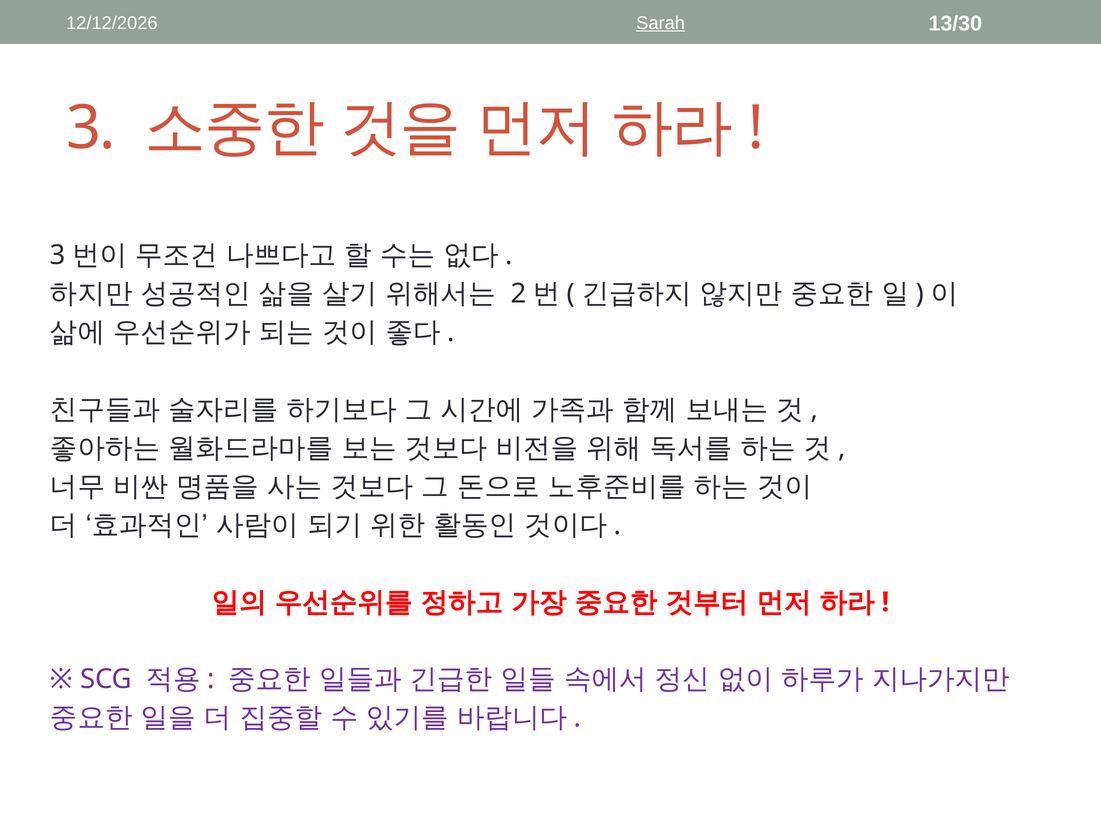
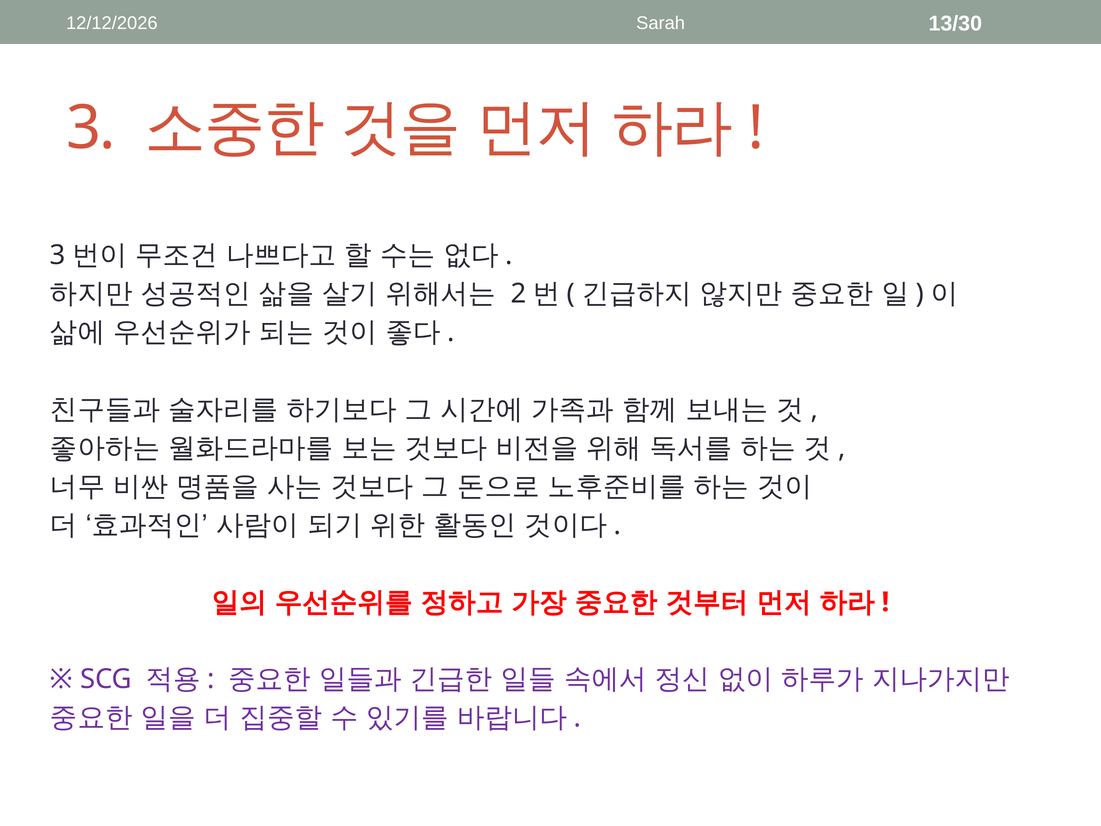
Sarah underline: present -> none
